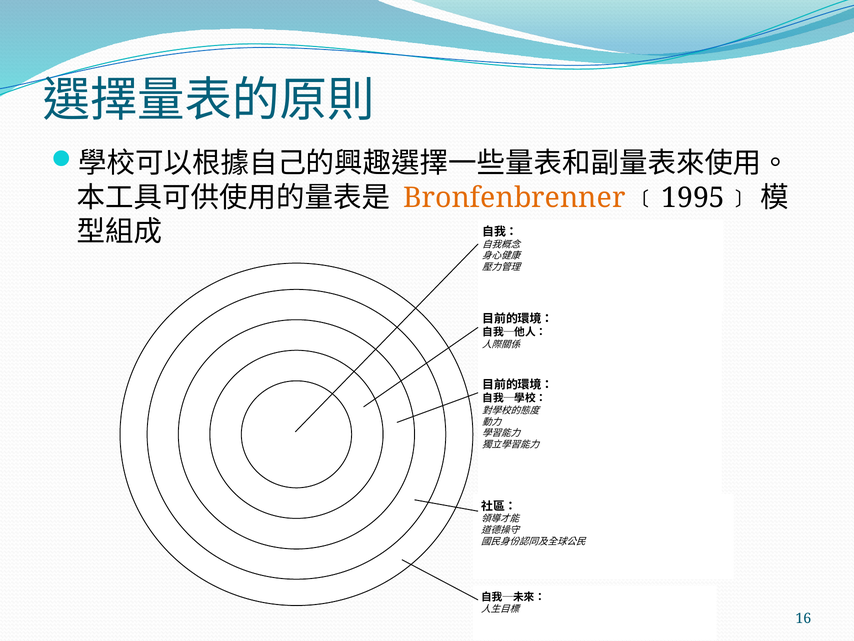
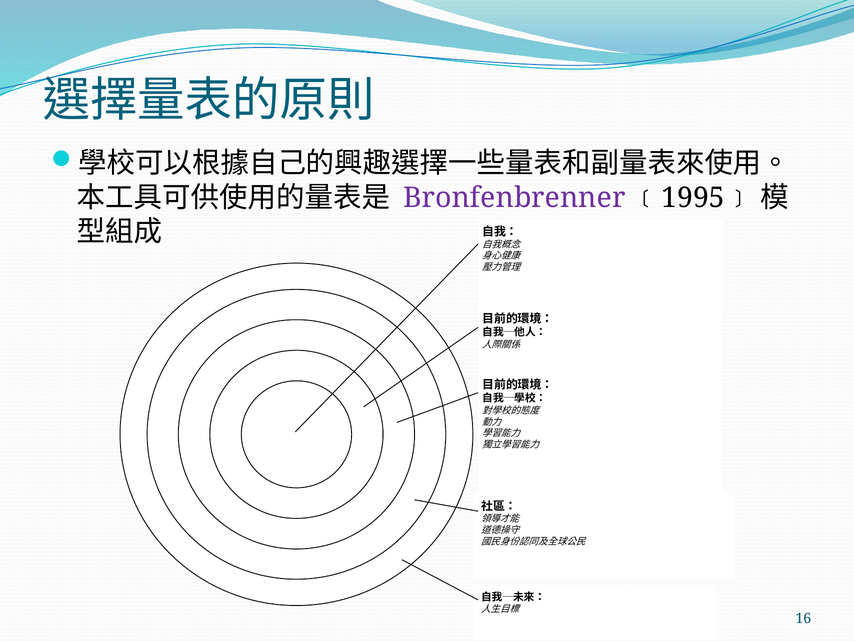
Bronfenbrenner colour: orange -> purple
